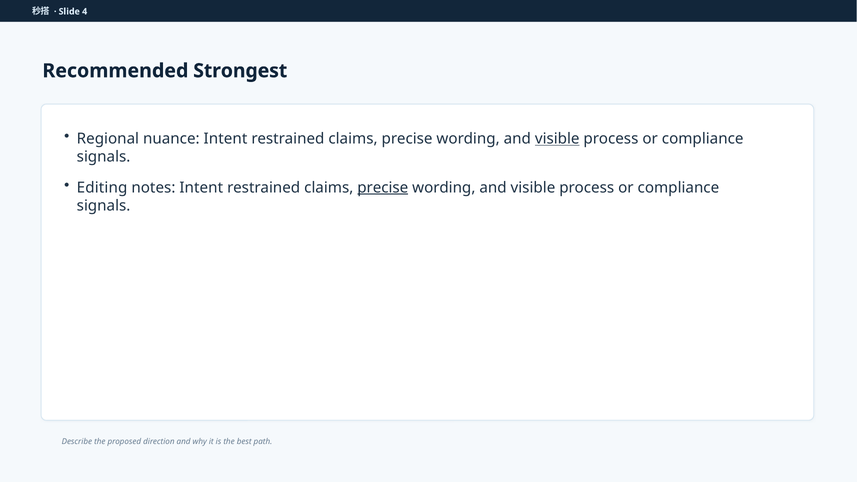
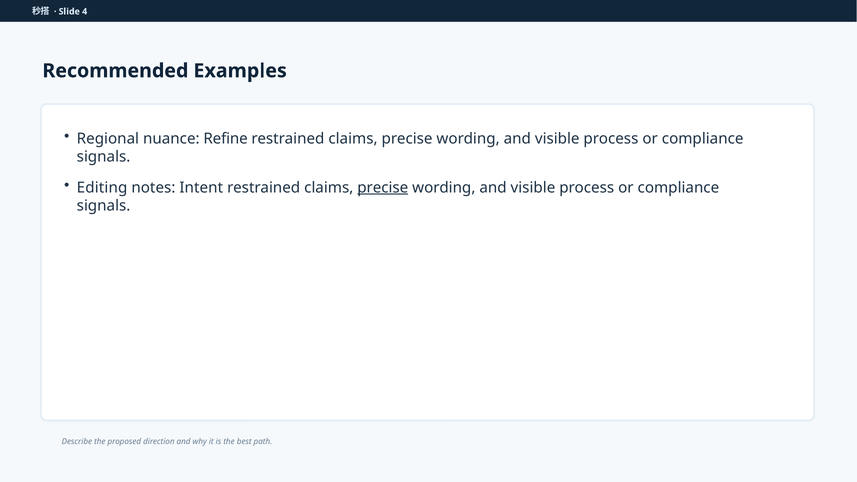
Strongest: Strongest -> Examples
nuance Intent: Intent -> Refine
visible at (557, 139) underline: present -> none
